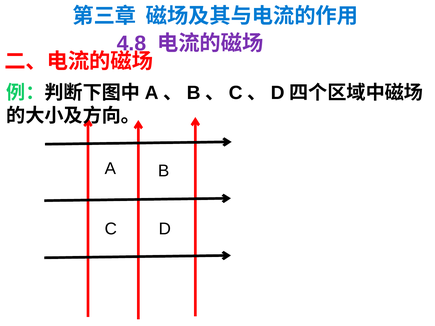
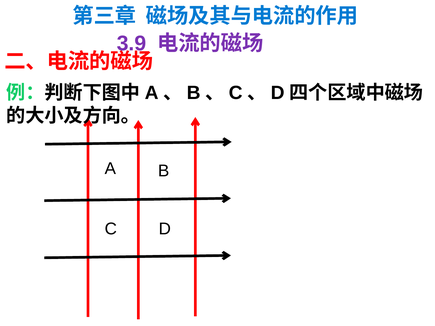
4.8: 4.8 -> 3.9
